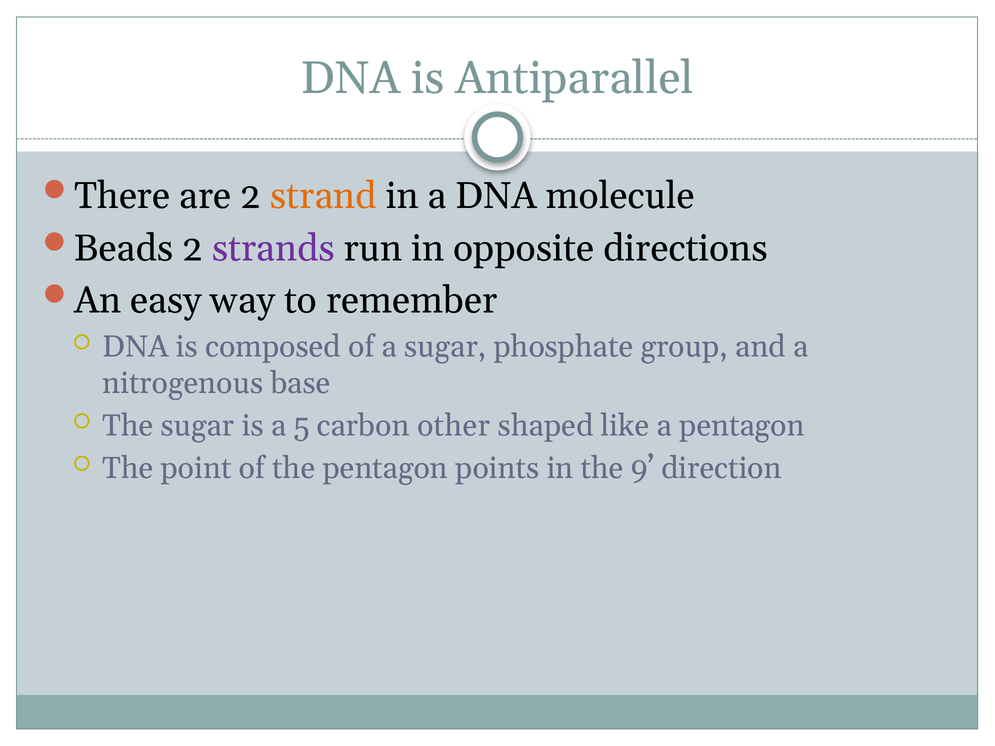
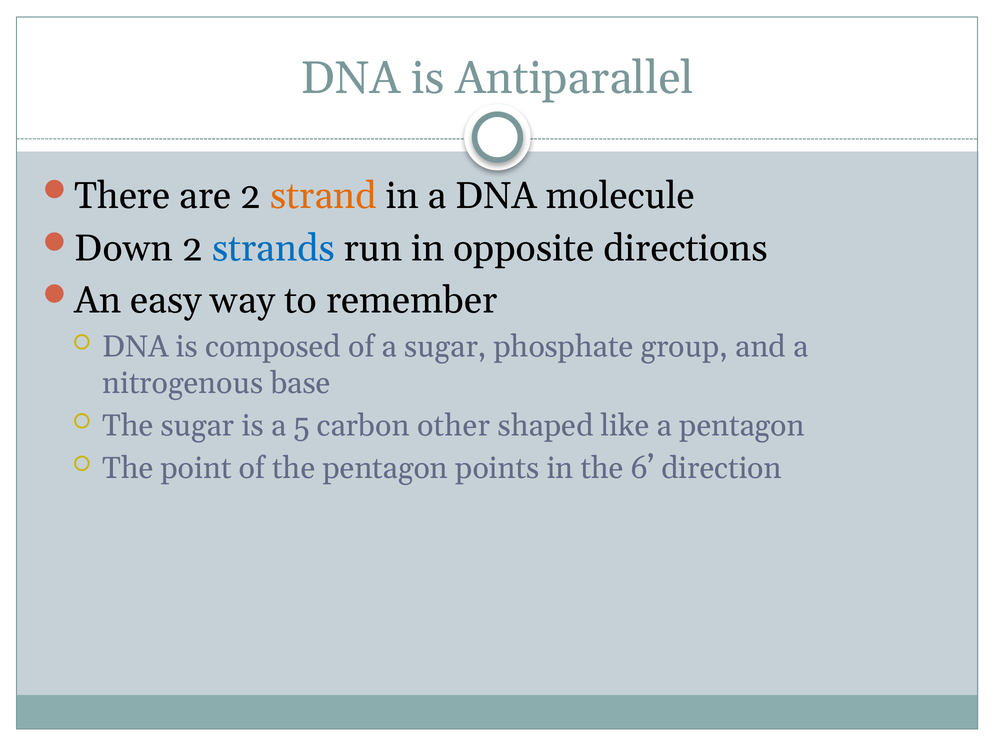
Beads: Beads -> Down
strands colour: purple -> blue
9: 9 -> 6
